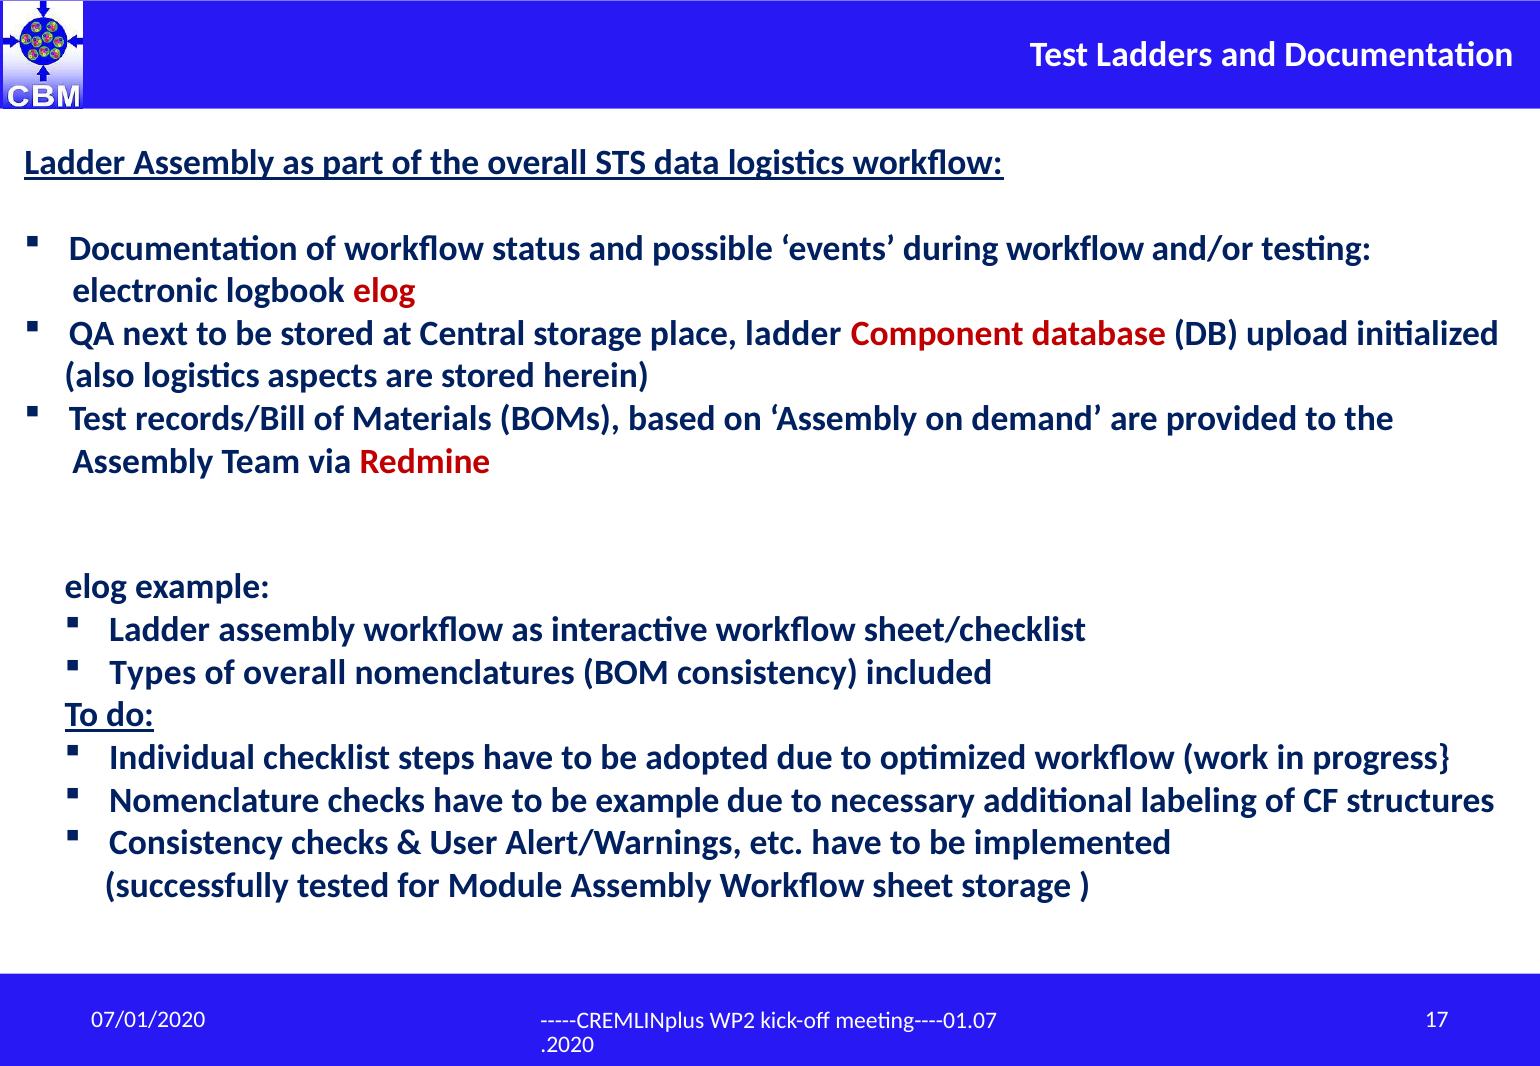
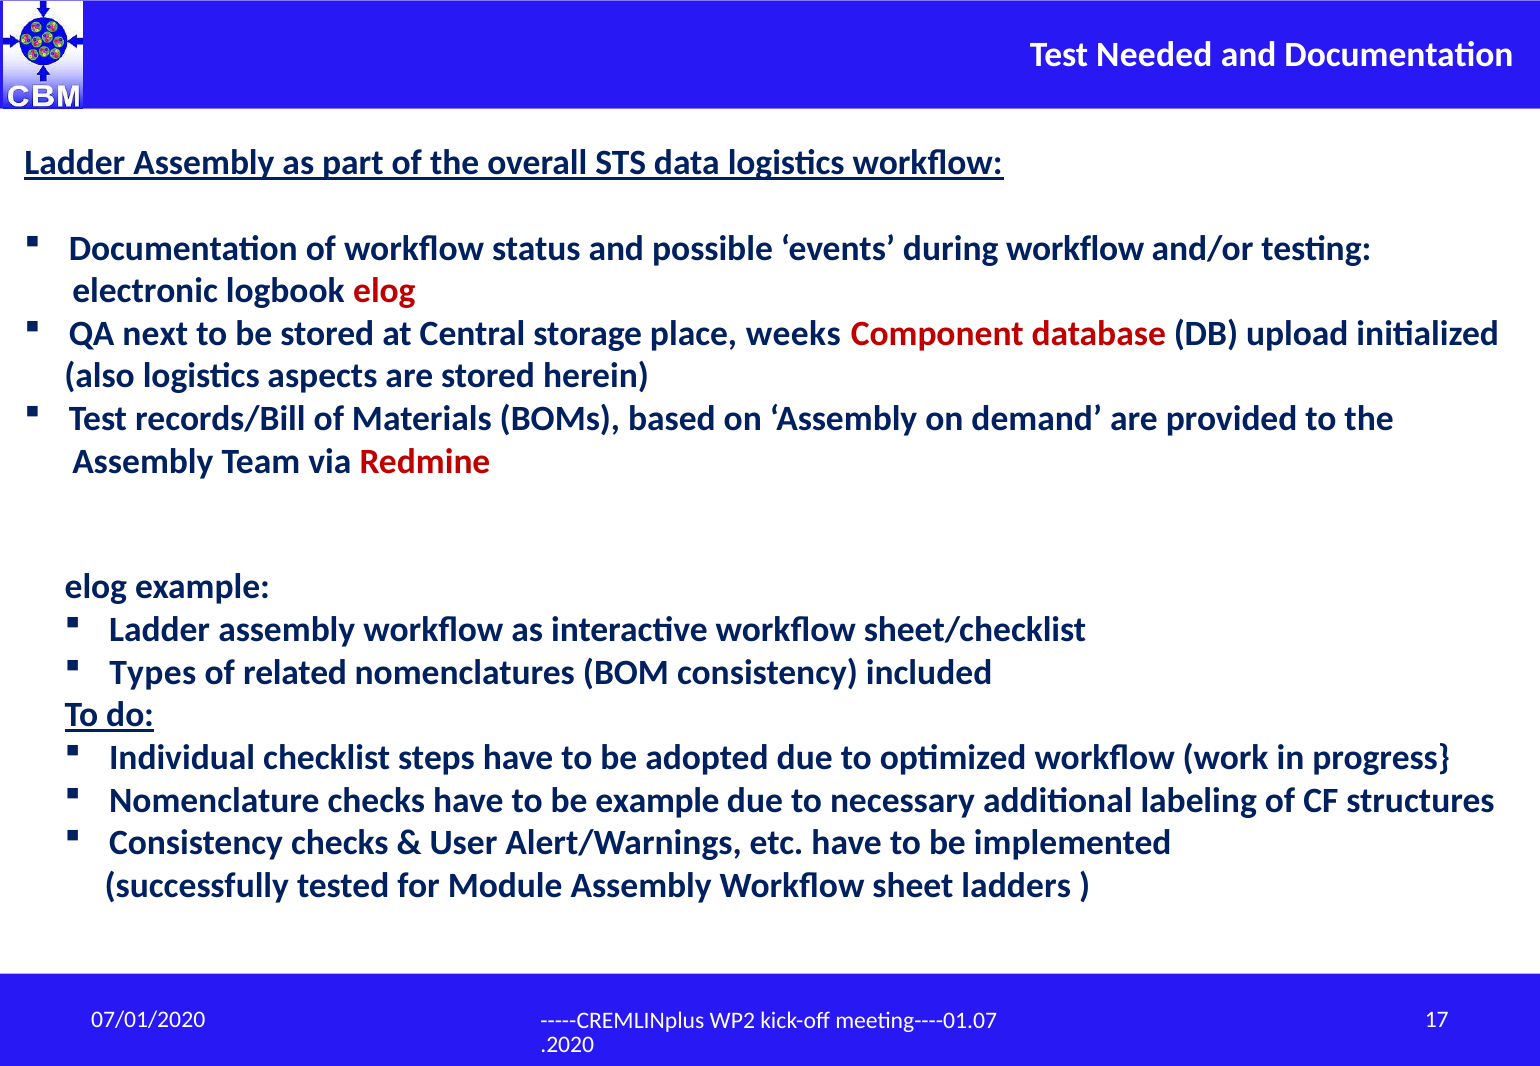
Ladders: Ladders -> Needed
place ladder: ladder -> weeks
of overall: overall -> related
sheet storage: storage -> ladders
